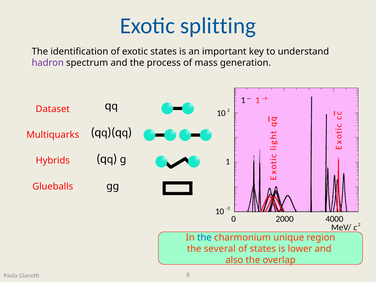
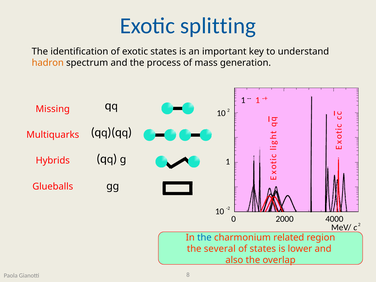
hadron colour: purple -> orange
Dataset: Dataset -> Missing
unique: unique -> related
